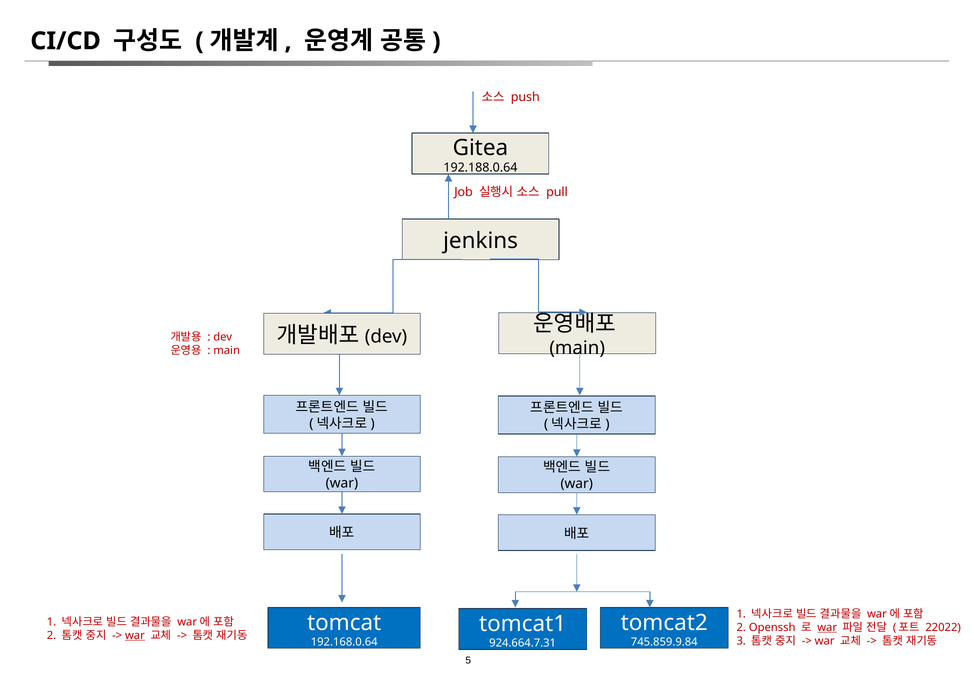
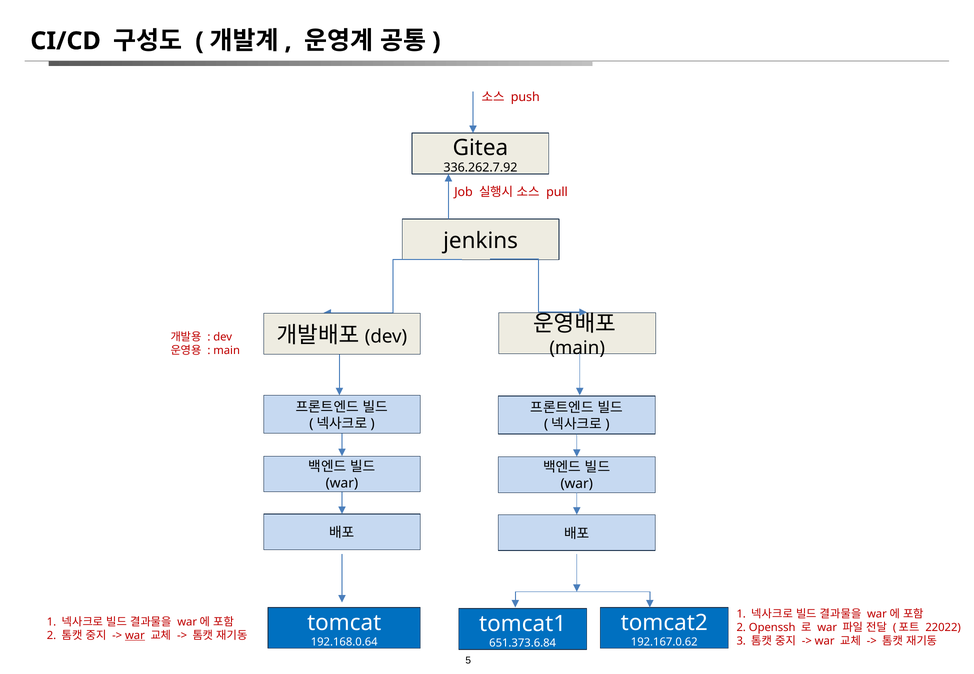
192.188.0.64: 192.188.0.64 -> 336.262.7.92
war at (827, 628) underline: present -> none
745.859.9.84: 745.859.9.84 -> 192.167.0.62
924.664.7.31: 924.664.7.31 -> 651.373.6.84
